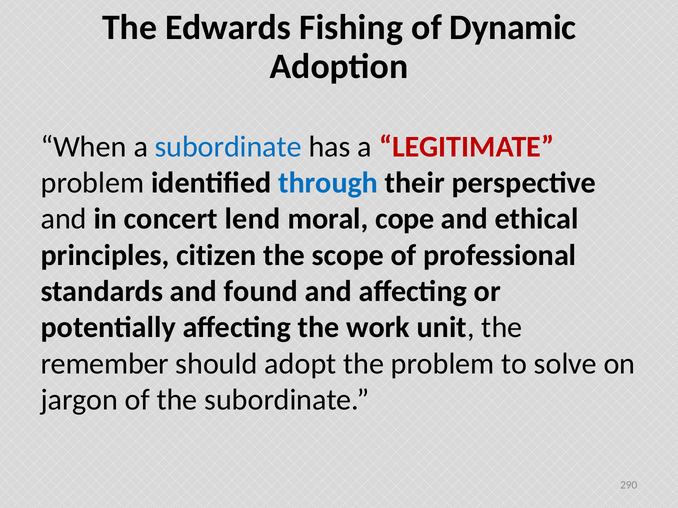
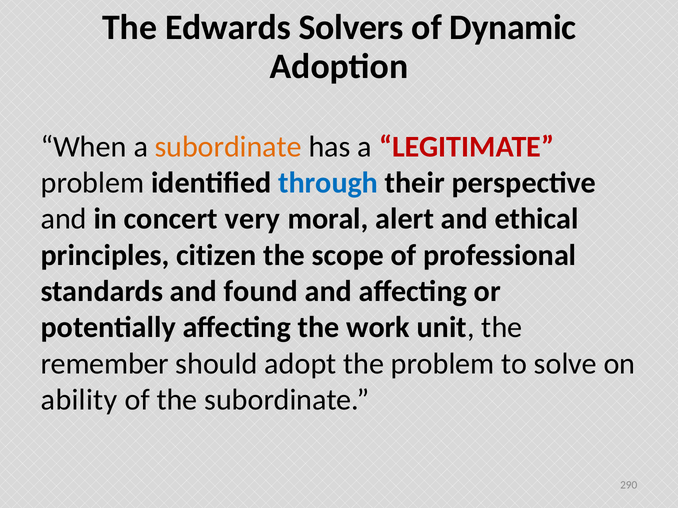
Fishing: Fishing -> Solvers
subordinate at (228, 147) colour: blue -> orange
lend: lend -> very
cope: cope -> alert
jargon: jargon -> ability
